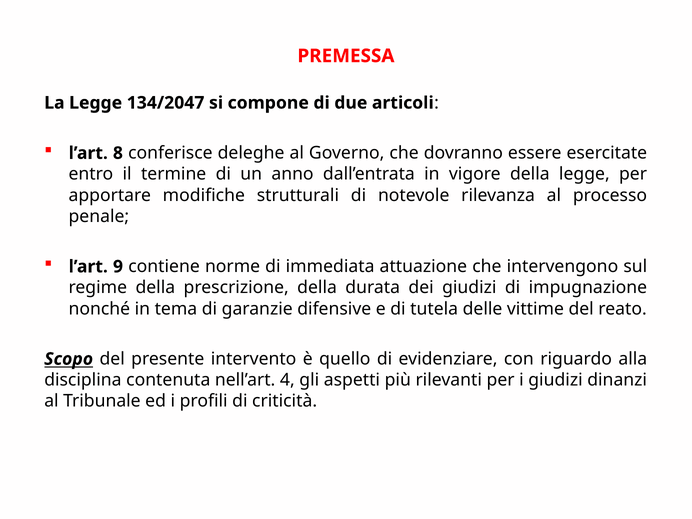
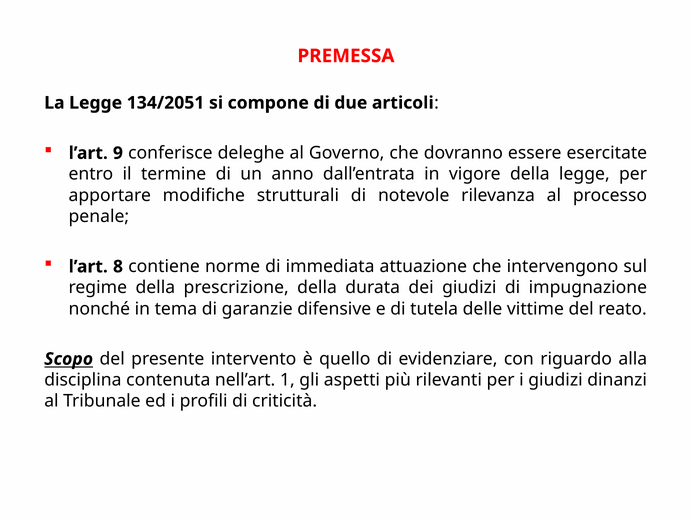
134/2047: 134/2047 -> 134/2051
8: 8 -> 9
9: 9 -> 8
4: 4 -> 1
